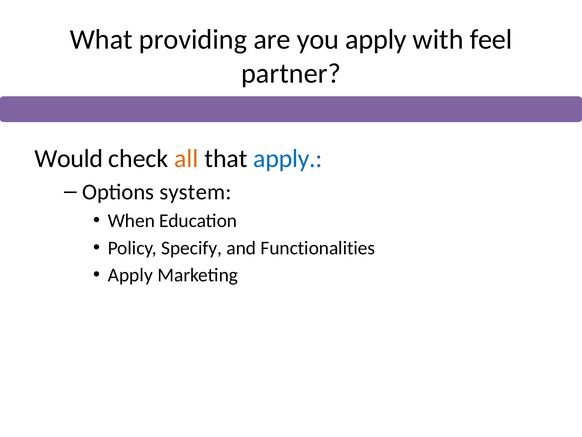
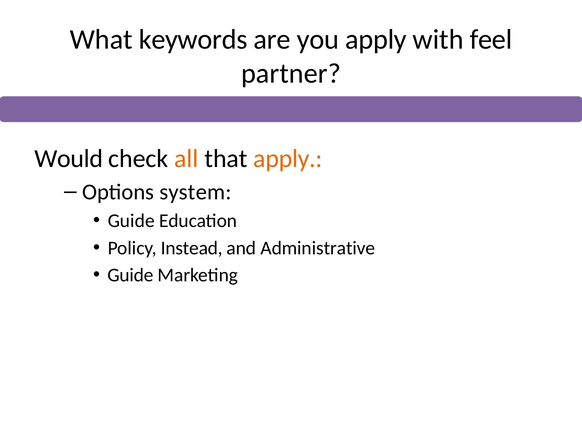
providing: providing -> keywords
apply at (288, 158) colour: blue -> orange
When at (131, 221): When -> Guide
Specify: Specify -> Instead
Functionalities: Functionalities -> Administrative
Apply at (130, 275): Apply -> Guide
